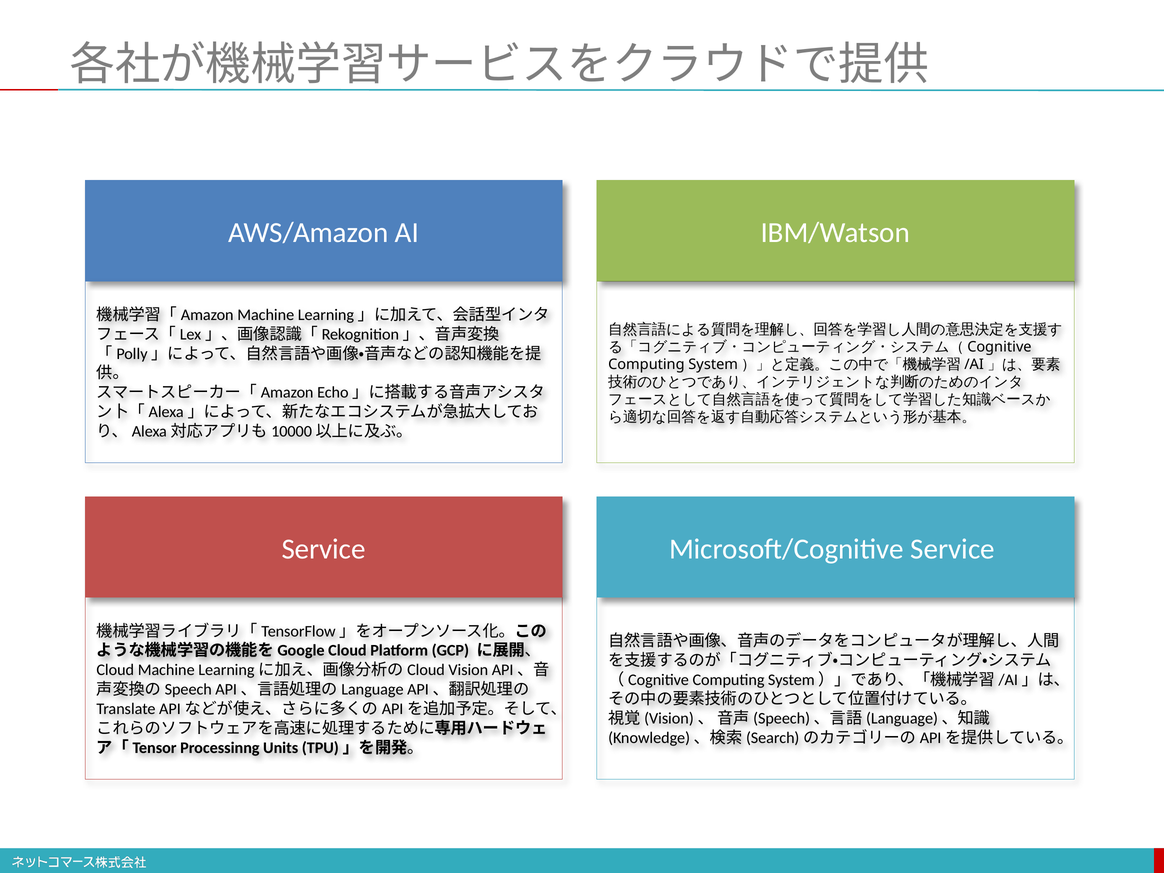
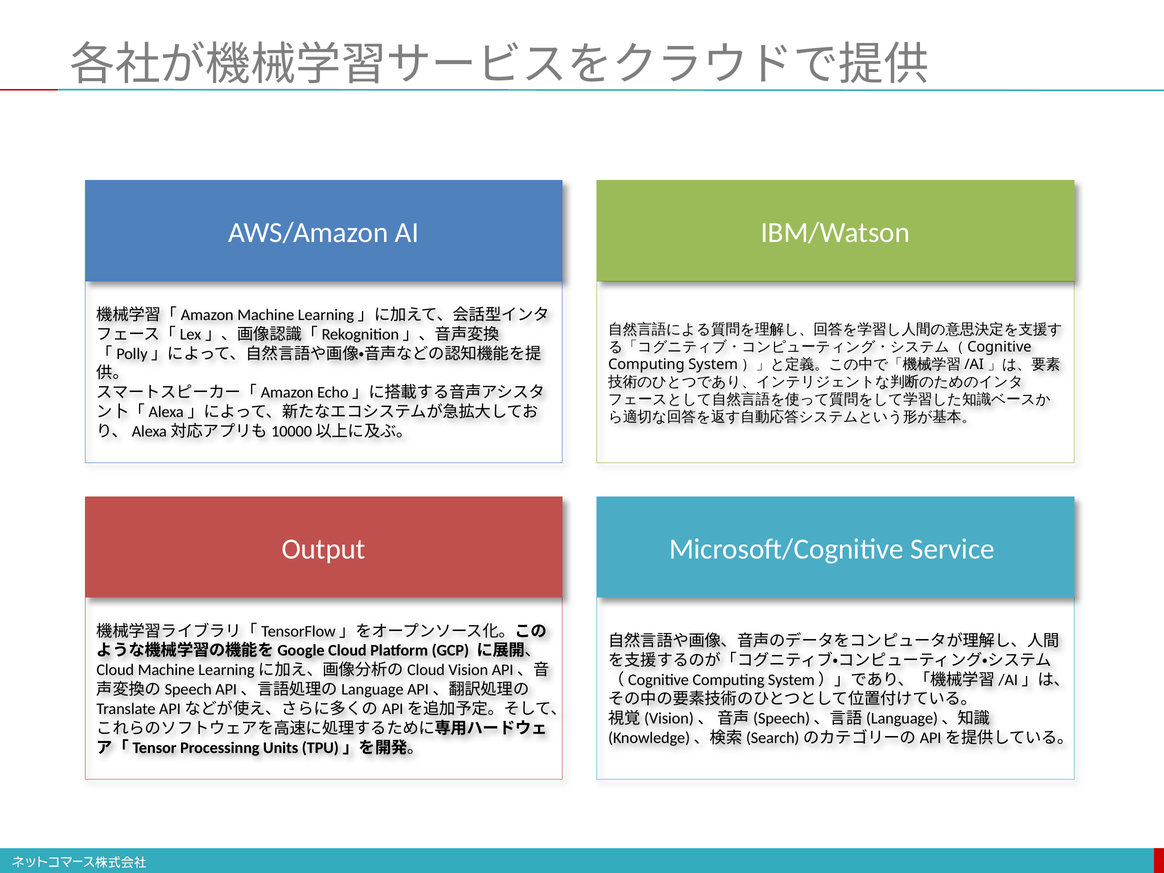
Service at (324, 549): Service -> Output
